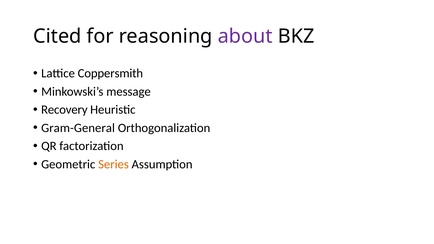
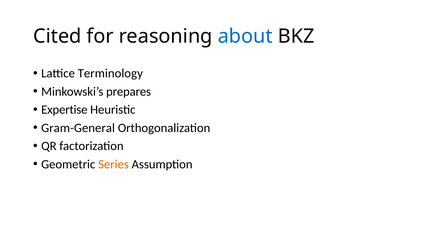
about colour: purple -> blue
Coppersmith: Coppersmith -> Terminology
message: message -> prepares
Recovery: Recovery -> Expertise
